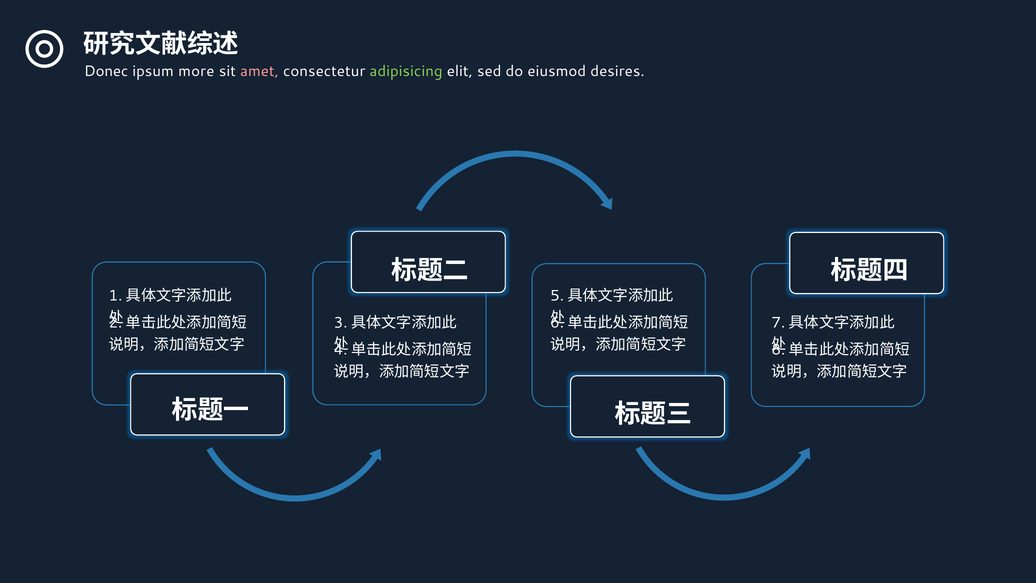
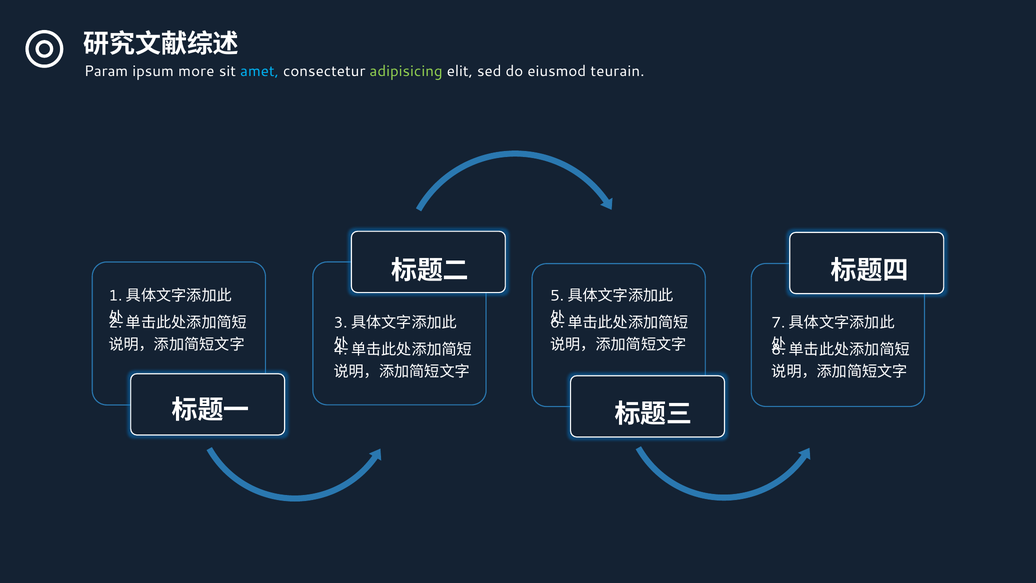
Donec: Donec -> Param
amet colour: pink -> light blue
desires: desires -> teurain
